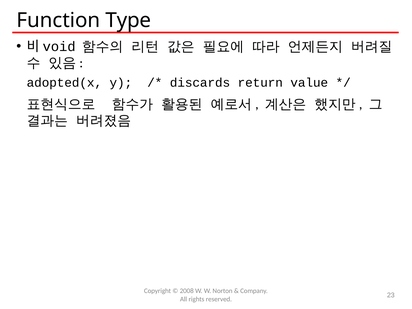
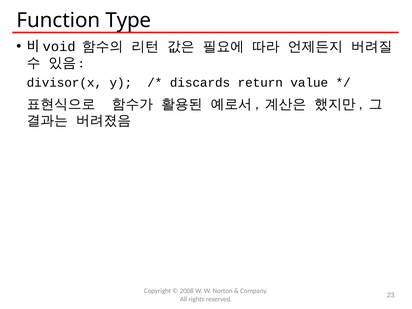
adopted(x: adopted(x -> divisor(x
